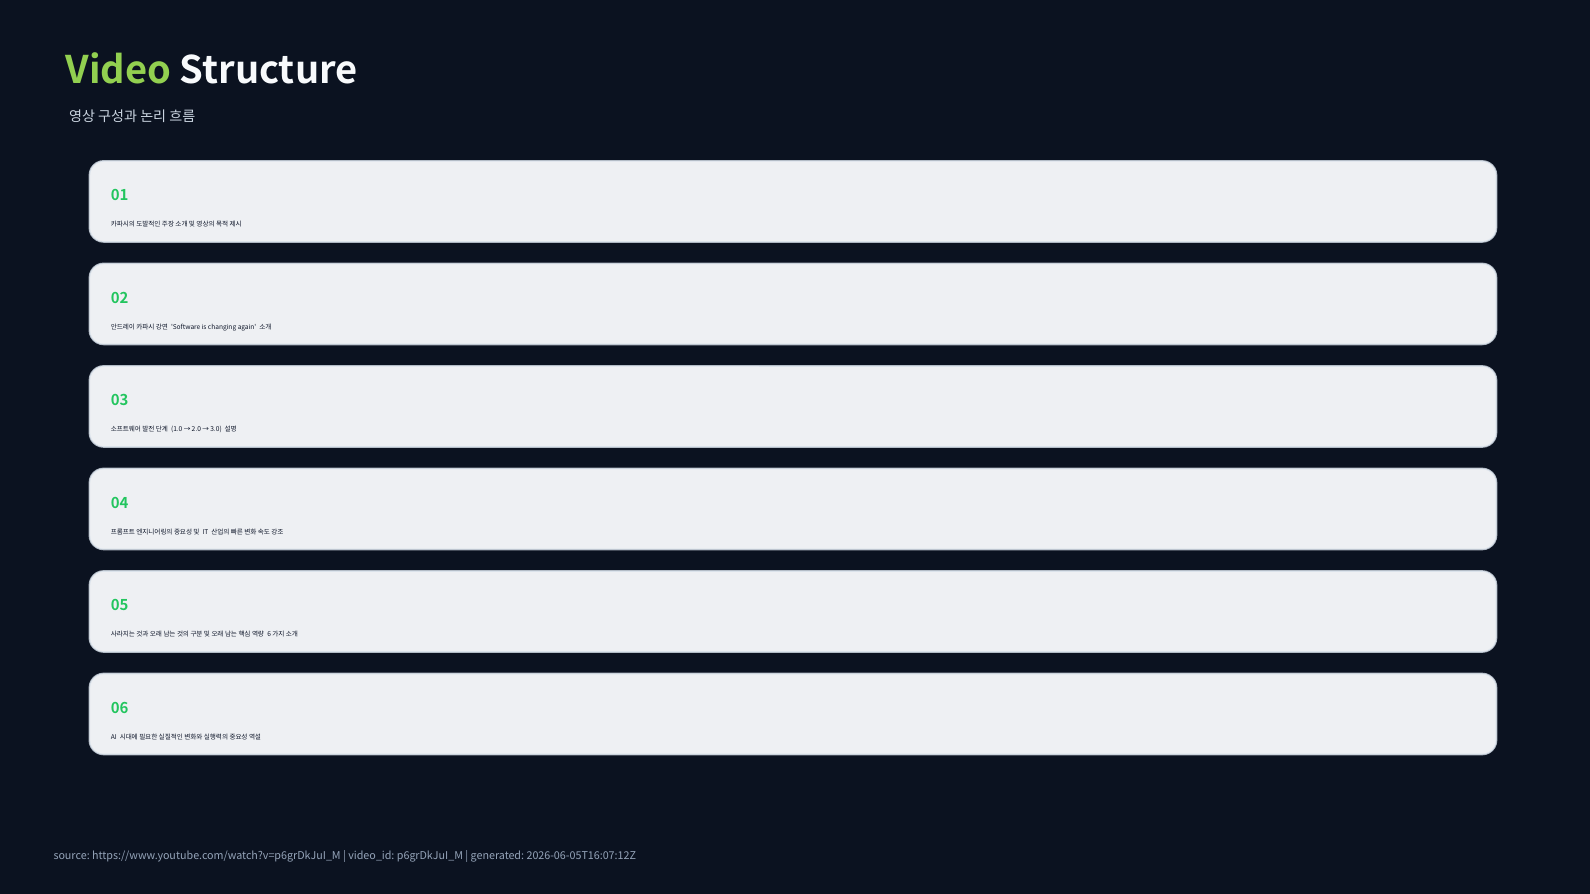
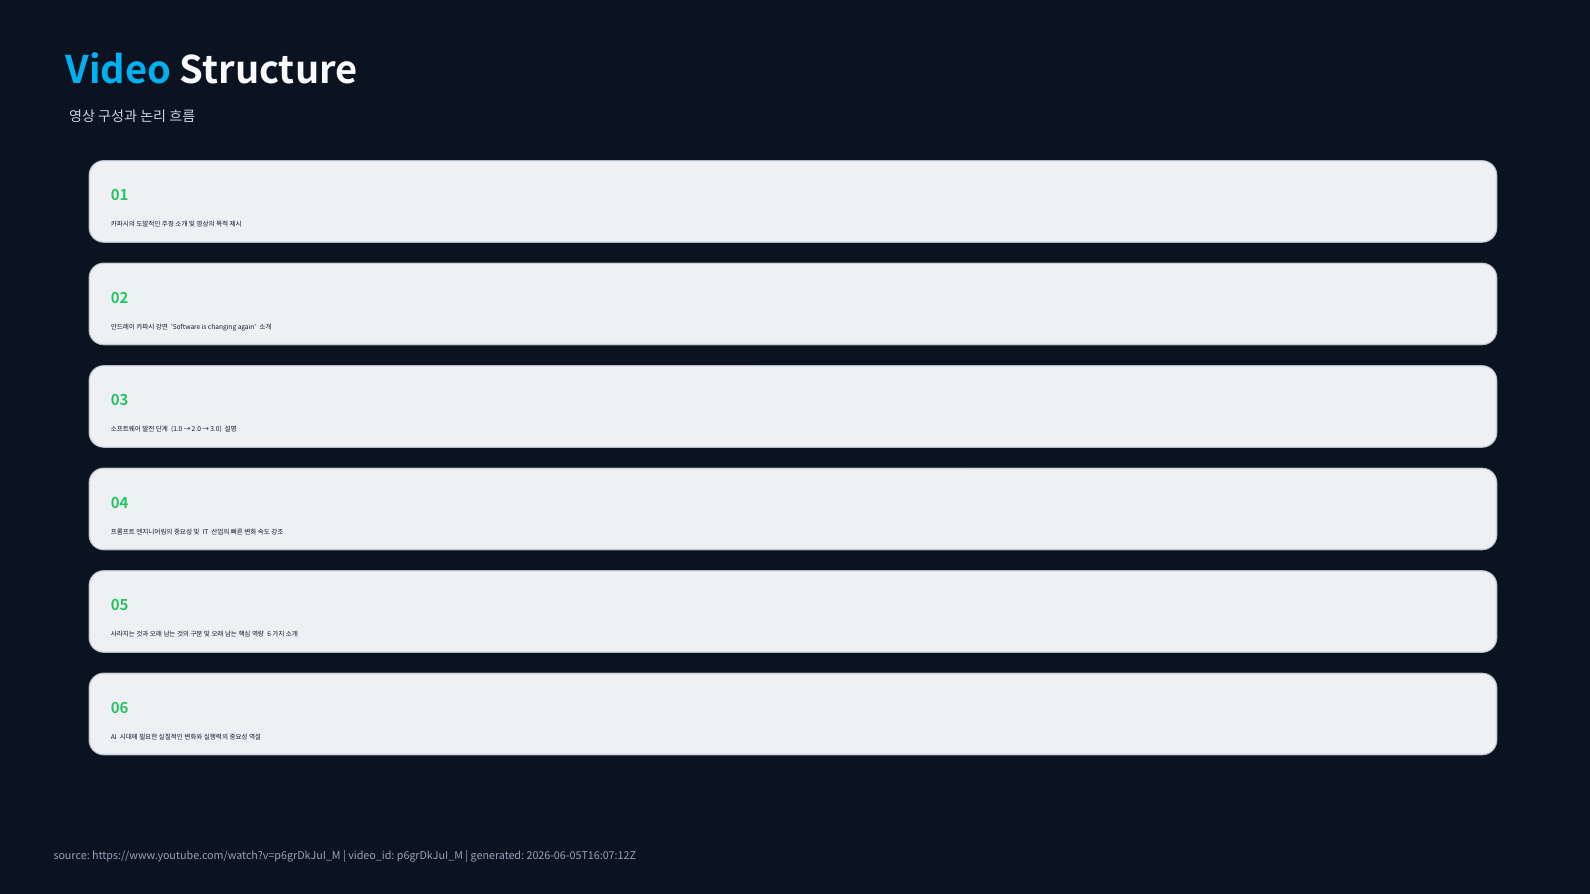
Video colour: light green -> light blue
